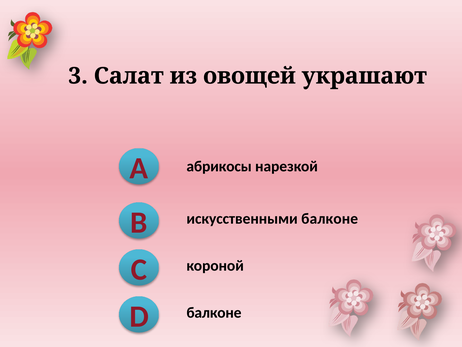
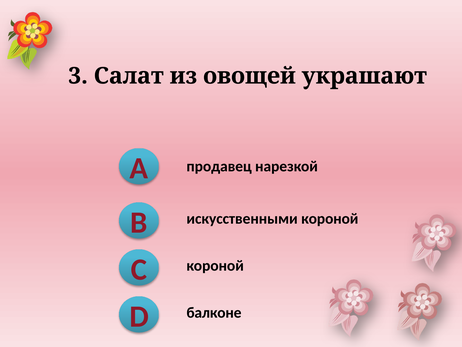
абрикосы: абрикосы -> продавец
искусственными балконе: балконе -> короной
